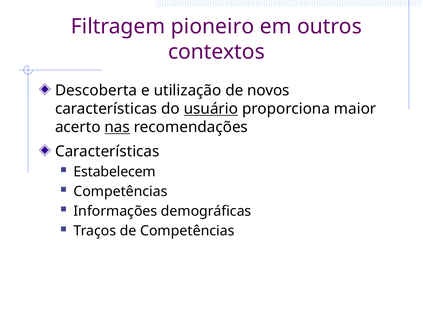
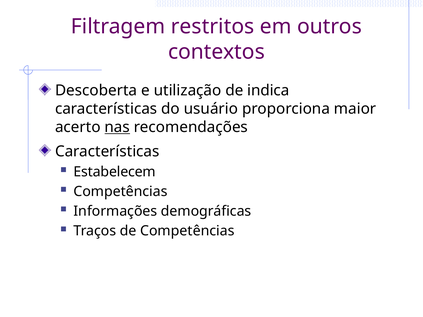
pioneiro: pioneiro -> restritos
novos: novos -> indica
usuário underline: present -> none
